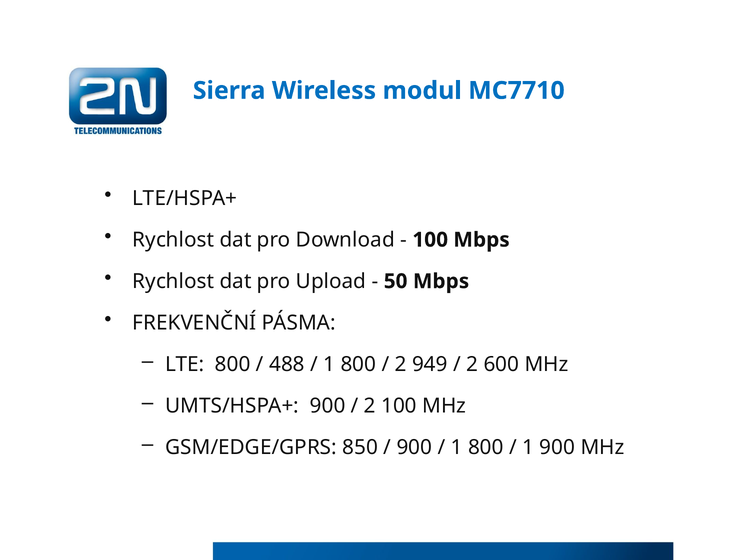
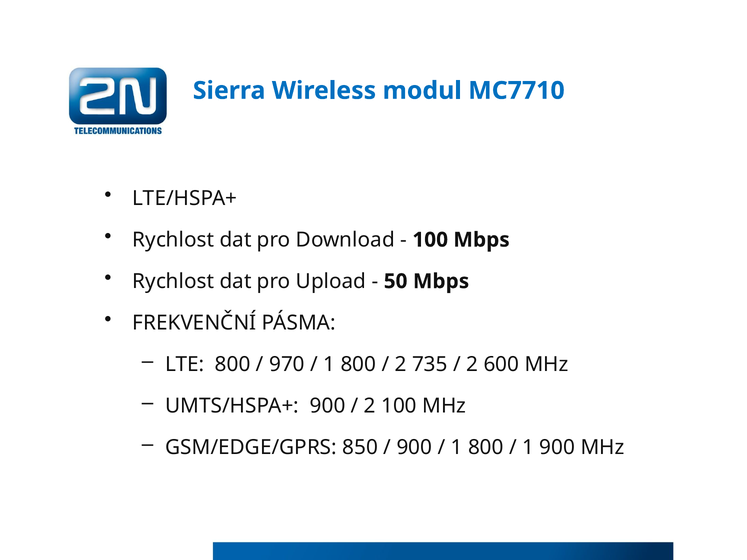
488: 488 -> 970
949: 949 -> 735
